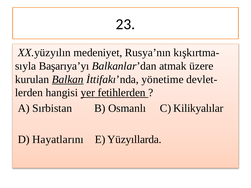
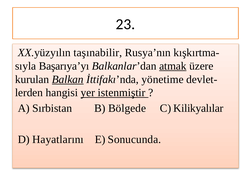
medeniyet: medeniyet -> taşınabilir
atmak underline: none -> present
fetihlerden: fetihlerden -> istenmiştir
Osmanlı: Osmanlı -> Bölgede
Yüzyıllarda: Yüzyıllarda -> Sonucunda
